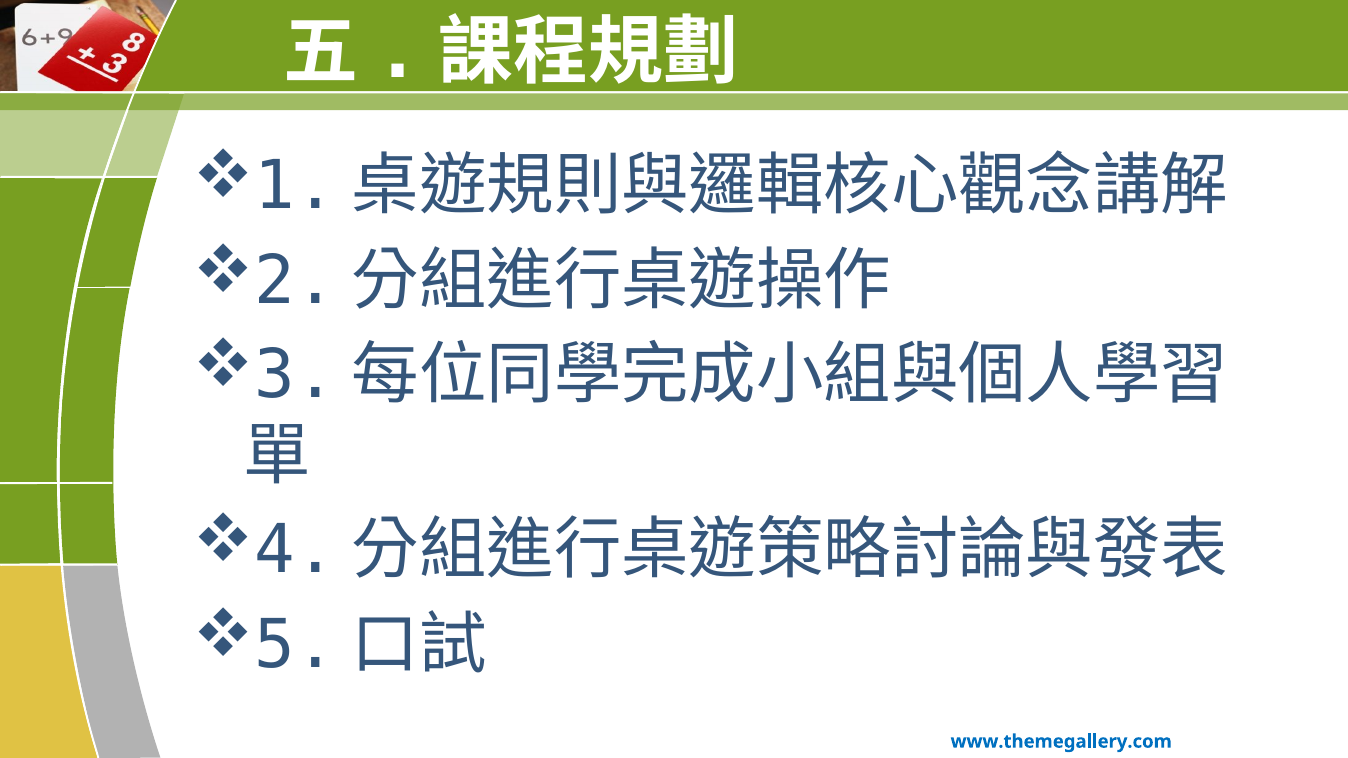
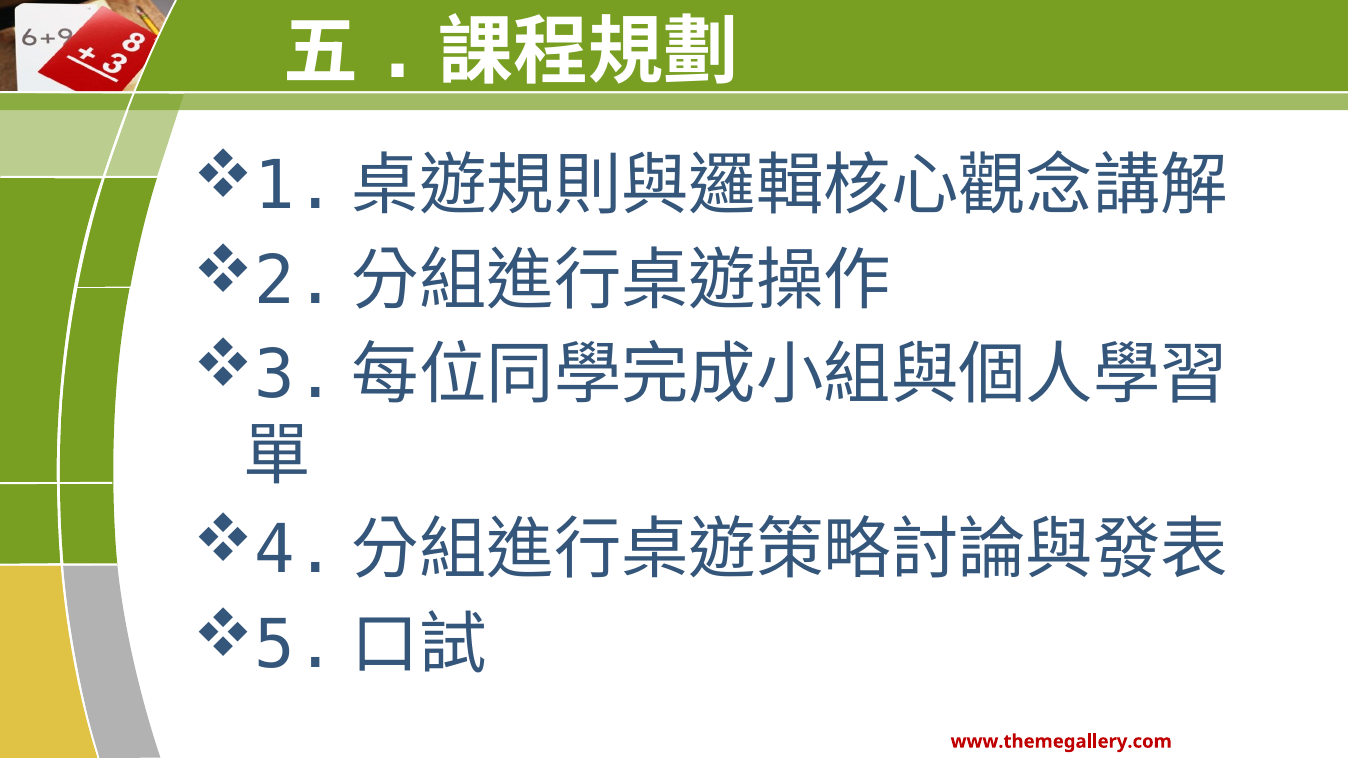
www.themegallery.com colour: blue -> red
